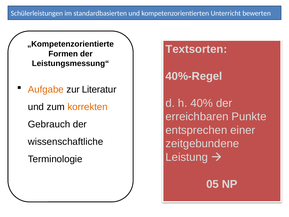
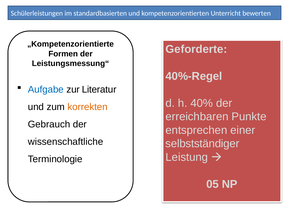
Textsorten: Textsorten -> Geforderte
Aufgabe colour: orange -> blue
zeitgebundene: zeitgebundene -> selbstständiger
